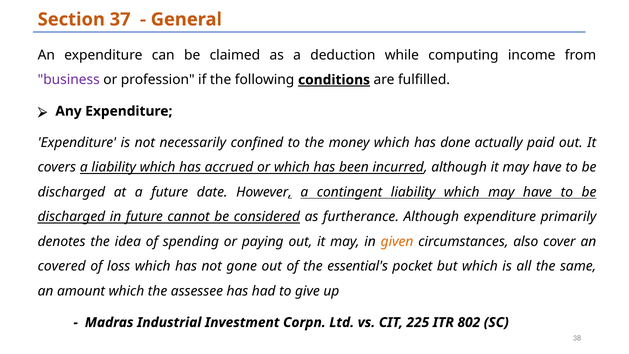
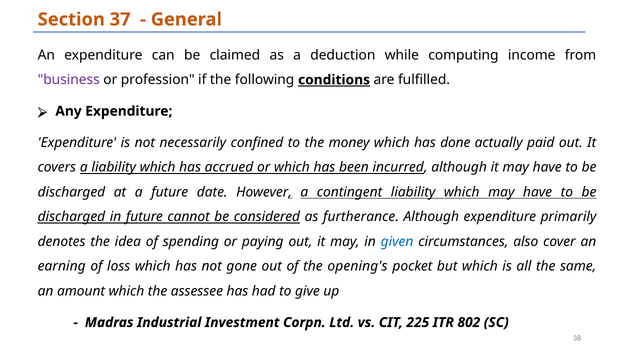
given colour: orange -> blue
covered: covered -> earning
essential's: essential's -> opening's
